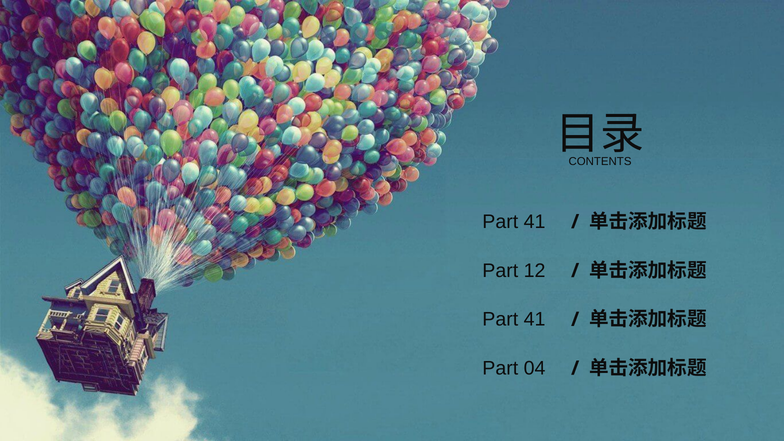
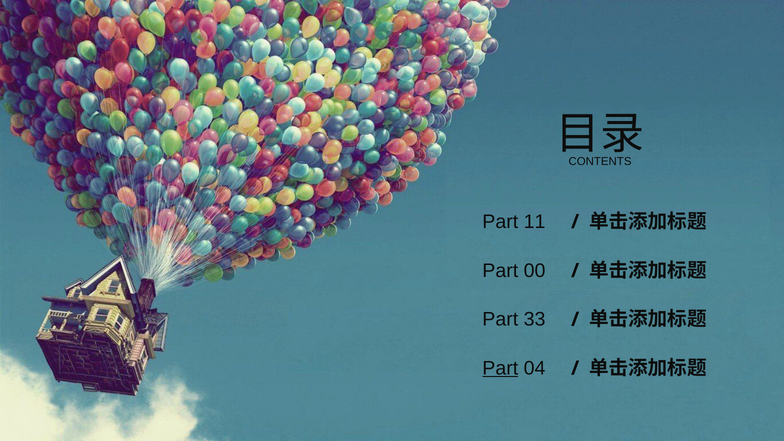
41 at (535, 222): 41 -> 11
12: 12 -> 00
41 at (535, 319): 41 -> 33
Part at (500, 368) underline: none -> present
